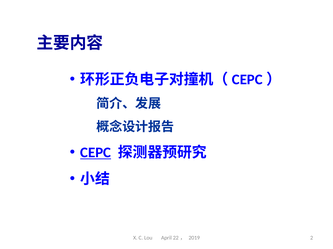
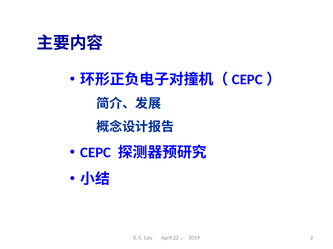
CEPC underline: present -> none
